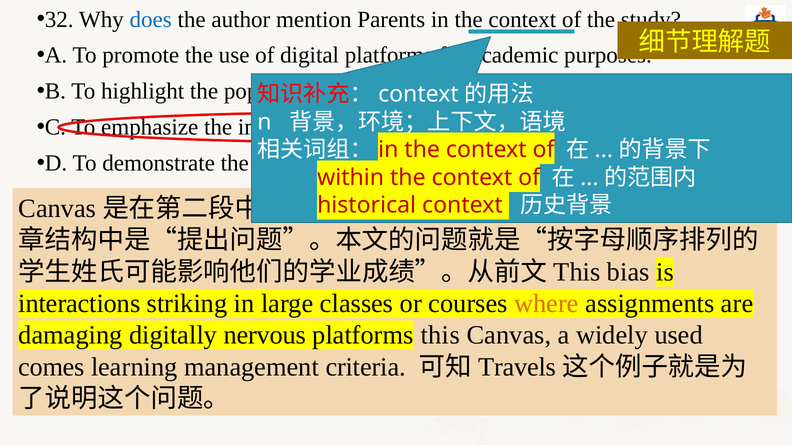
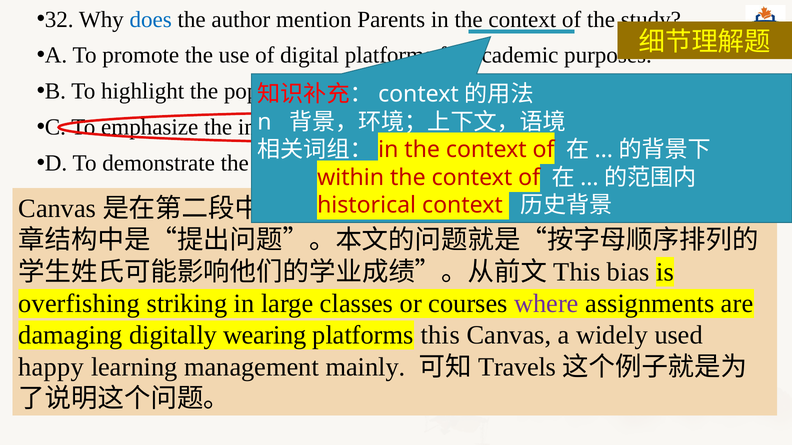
interactions: interactions -> overfishing
where colour: orange -> purple
nervous: nervous -> wearing
comes: comes -> happy
criteria: criteria -> mainly
